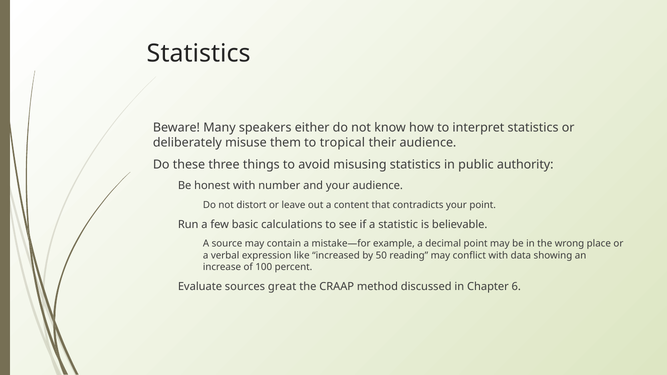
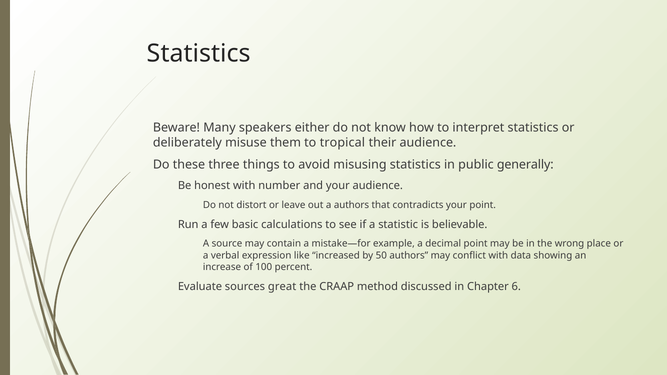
authority: authority -> generally
a content: content -> authors
50 reading: reading -> authors
